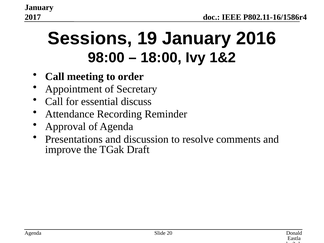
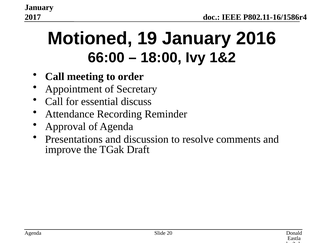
Sessions: Sessions -> Motioned
98:00: 98:00 -> 66:00
